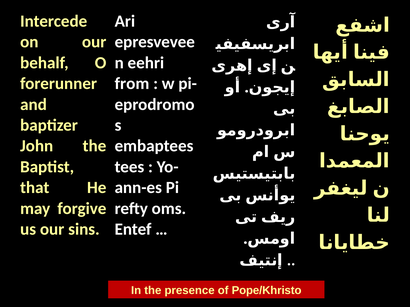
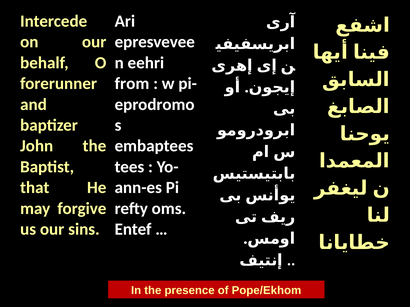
Pope/Khristo: Pope/Khristo -> Pope/Ekhom
